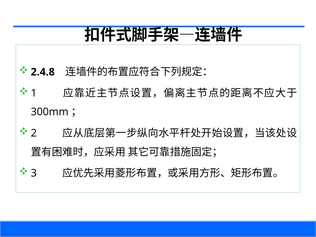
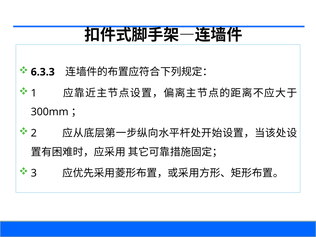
2.4.8: 2.4.8 -> 6.3.3
